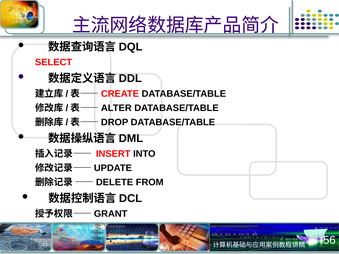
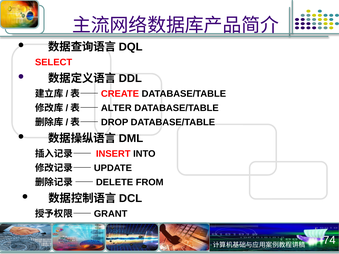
56: 56 -> 74
